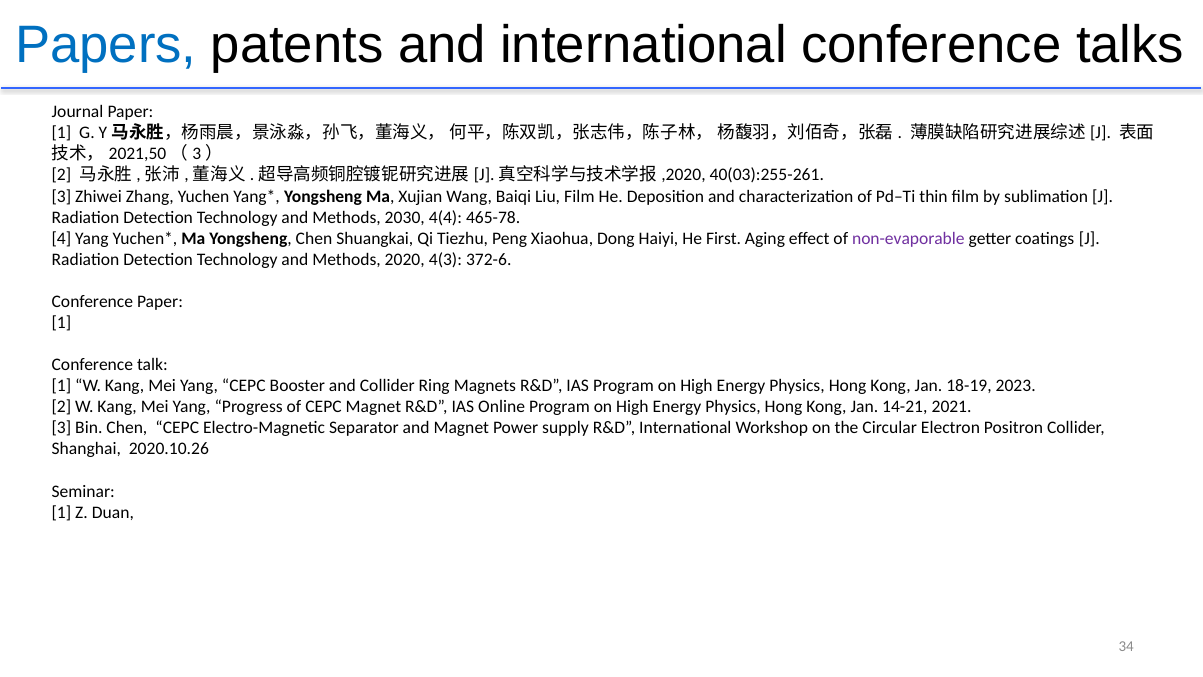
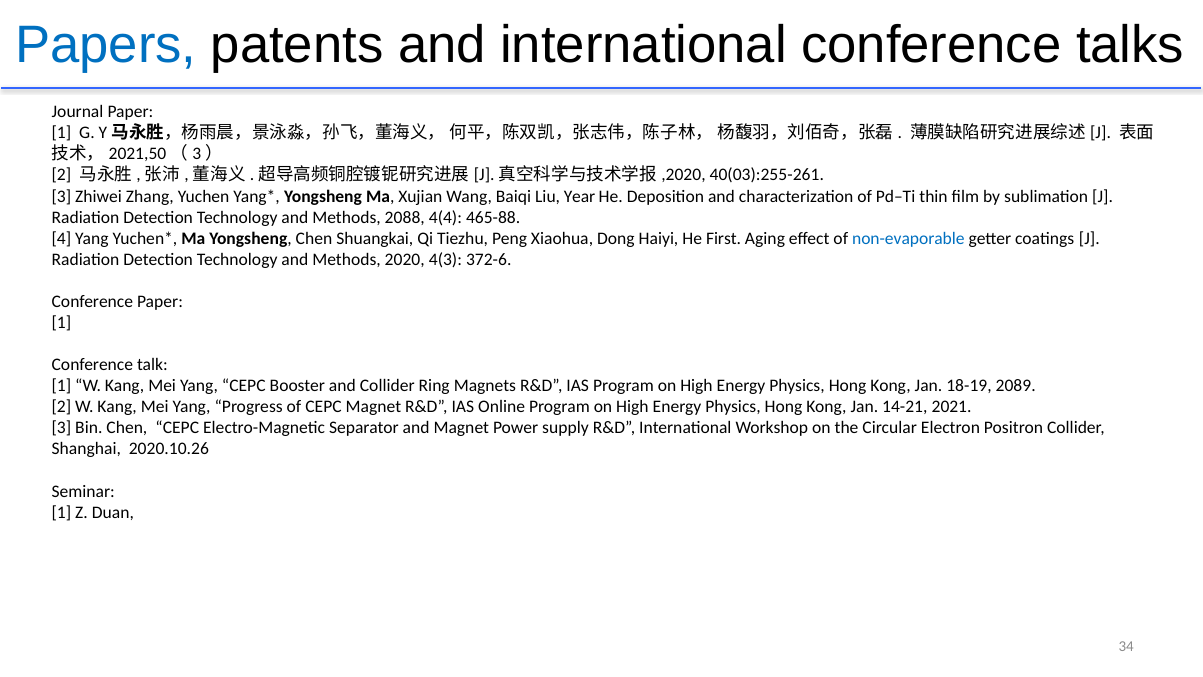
Liu Film: Film -> Year
2030: 2030 -> 2088
465-78: 465-78 -> 465-88
non-evaporable colour: purple -> blue
2023: 2023 -> 2089
